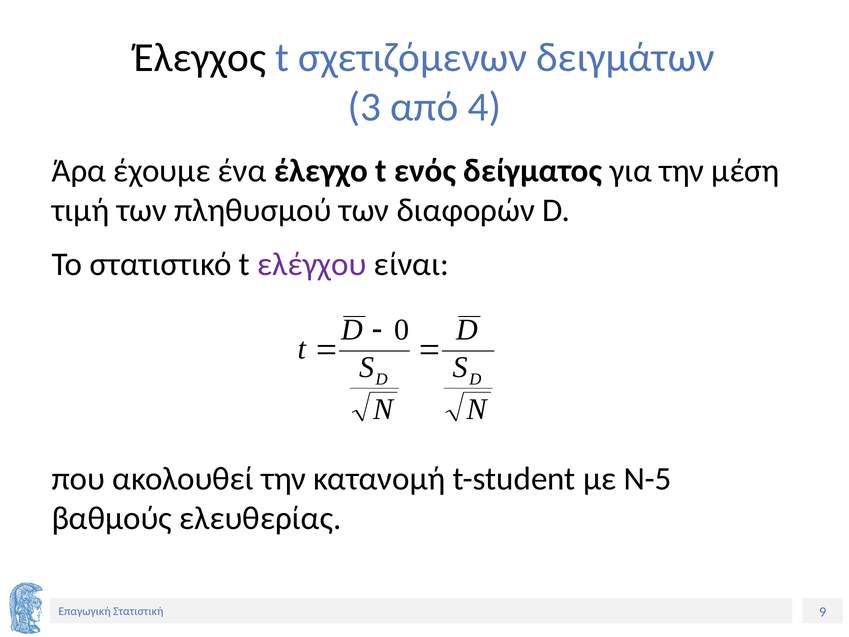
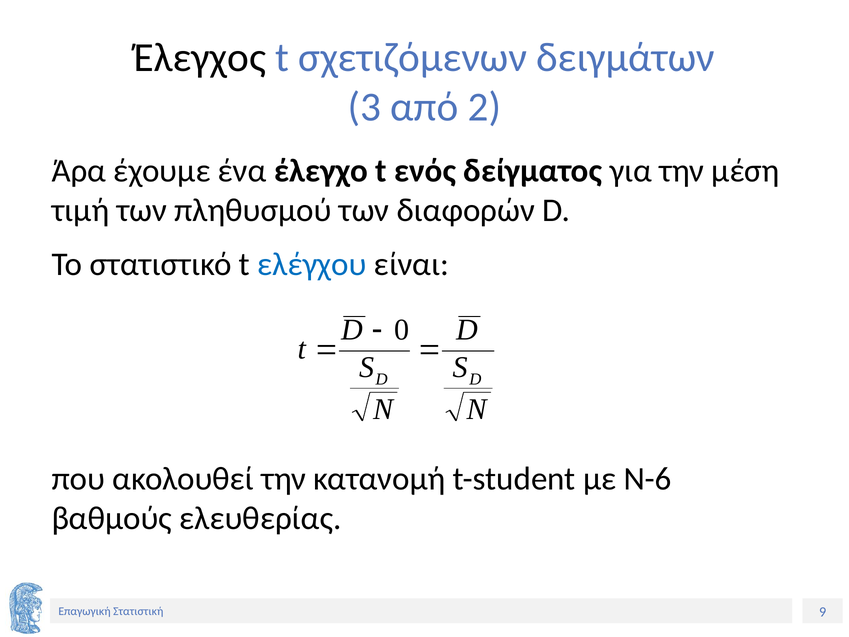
4: 4 -> 2
ελέγχου colour: purple -> blue
Ν-5: Ν-5 -> Ν-6
